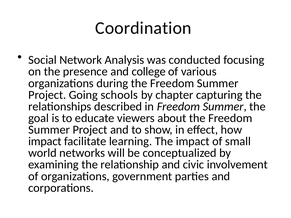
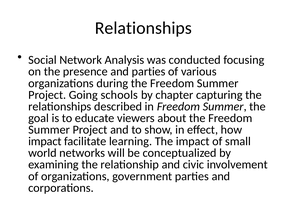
Coordination at (143, 28): Coordination -> Relationships
and college: college -> parties
